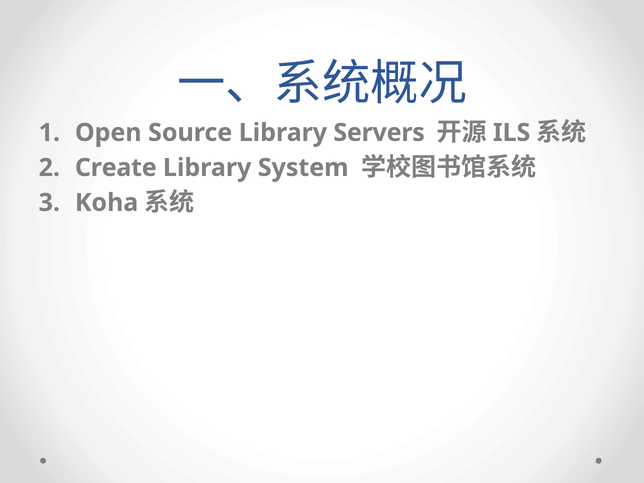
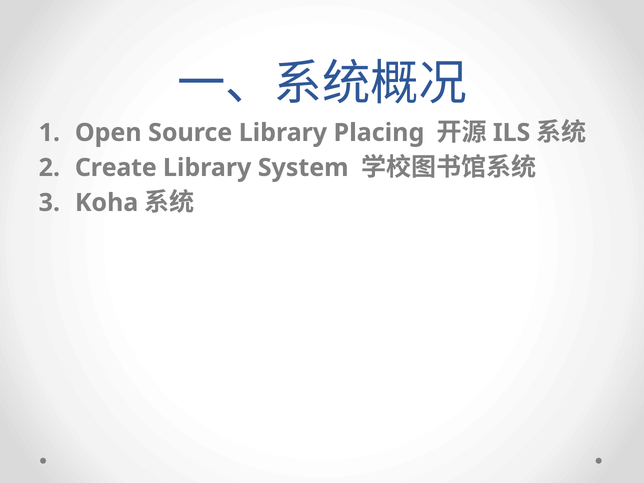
Servers: Servers -> Placing
